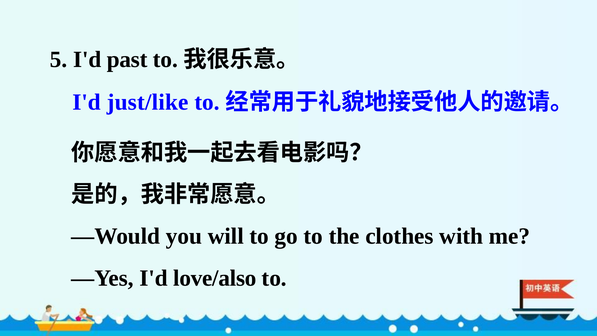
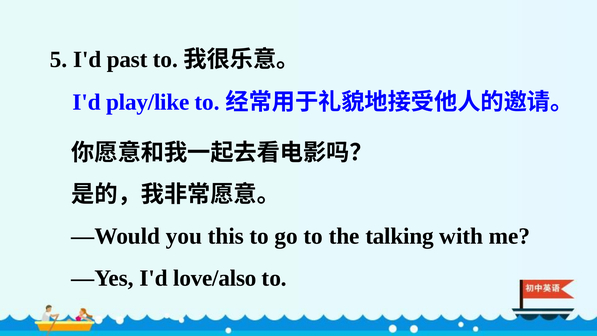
just/like: just/like -> play/like
will: will -> this
clothes: clothes -> talking
